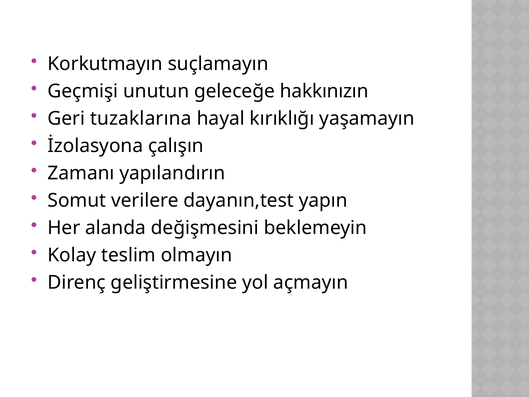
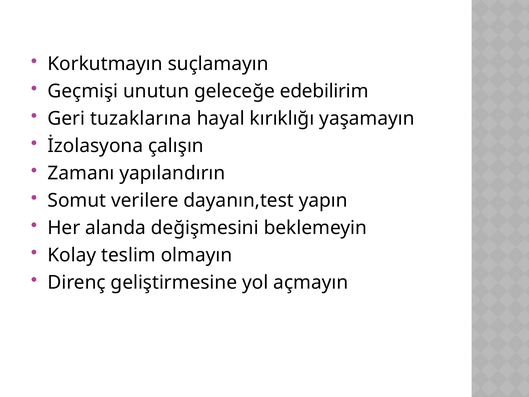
hakkınızın: hakkınızın -> edebilirim
